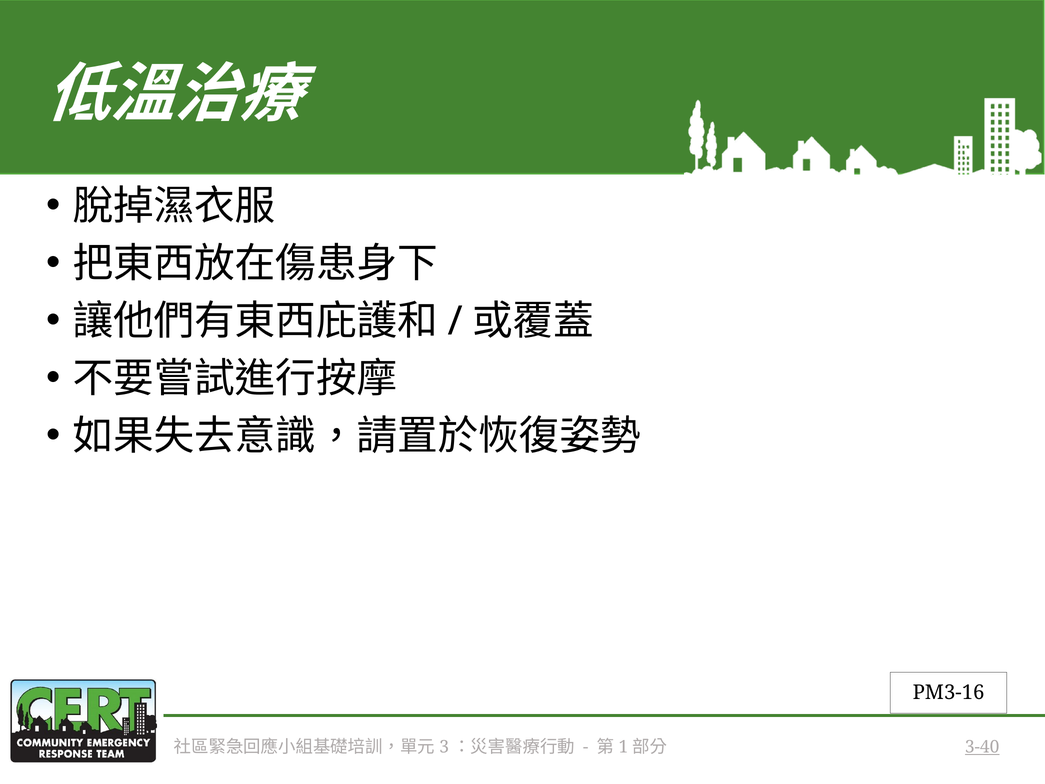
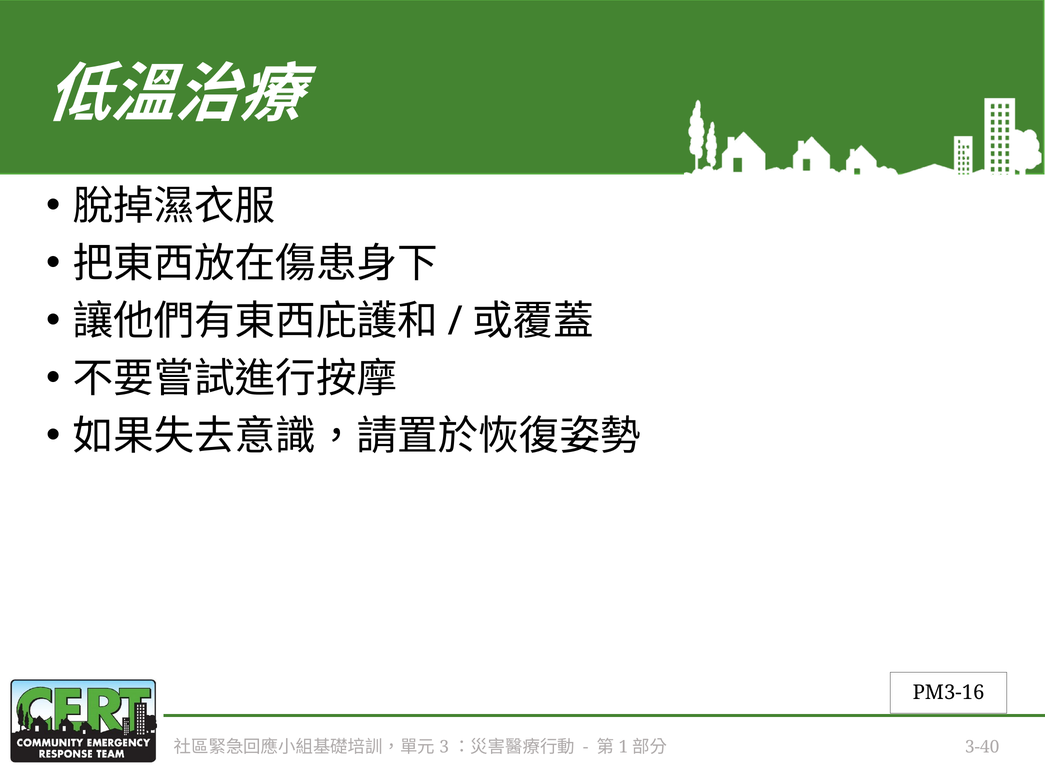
3-40 underline: present -> none
